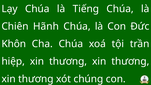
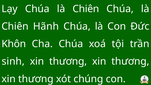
Lạy Chúa là Tiếng: Tiếng -> Chiên
hiệp: hiệp -> sinh
